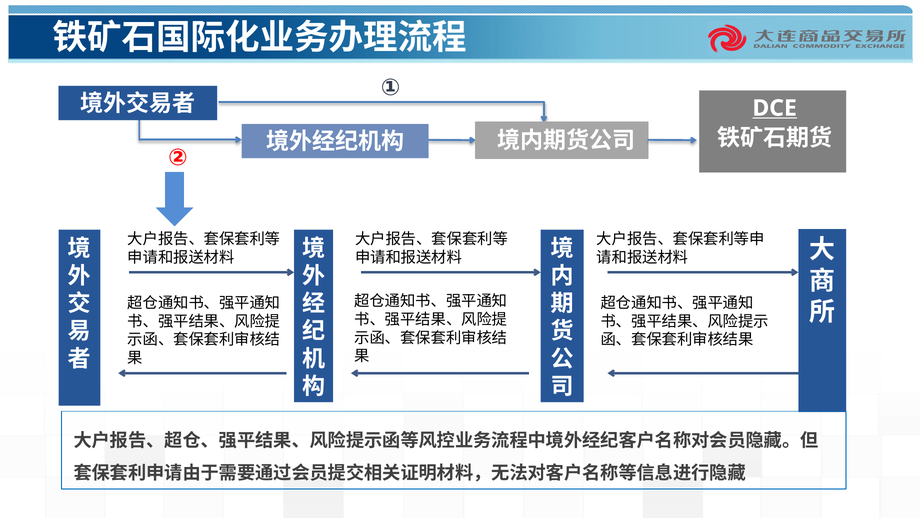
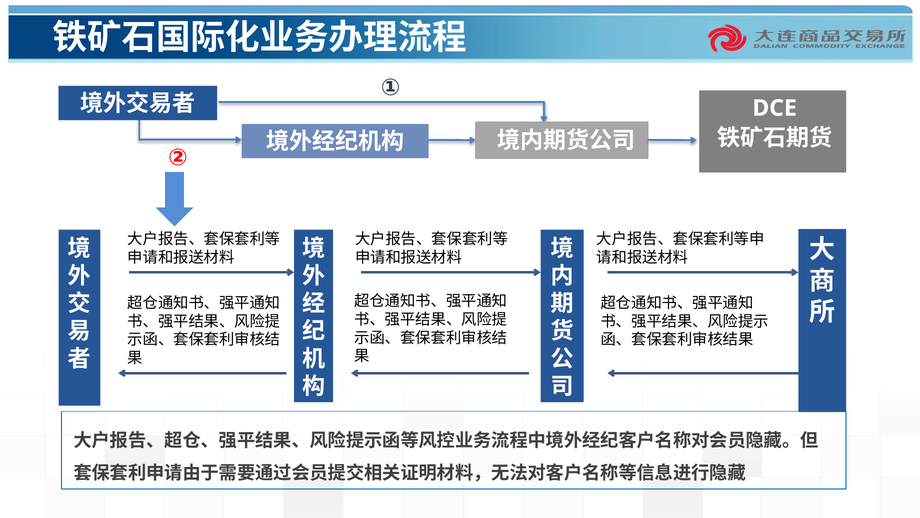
DCE underline: present -> none
